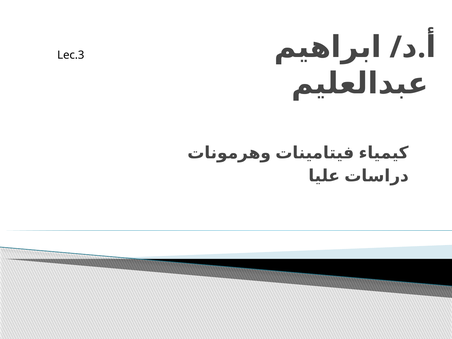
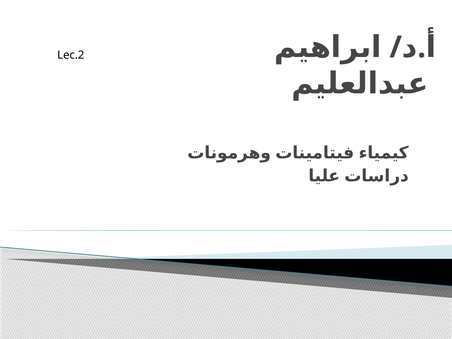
Lec.3: Lec.3 -> Lec.2
